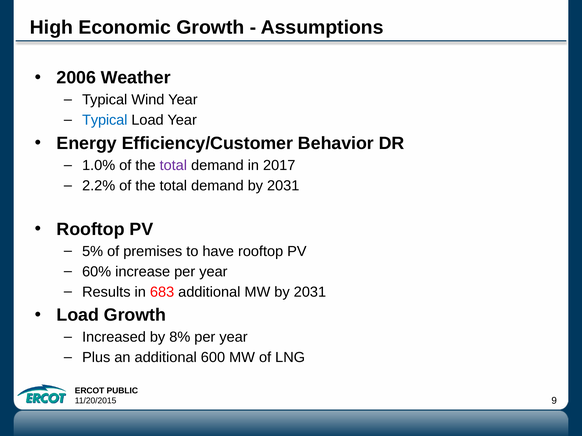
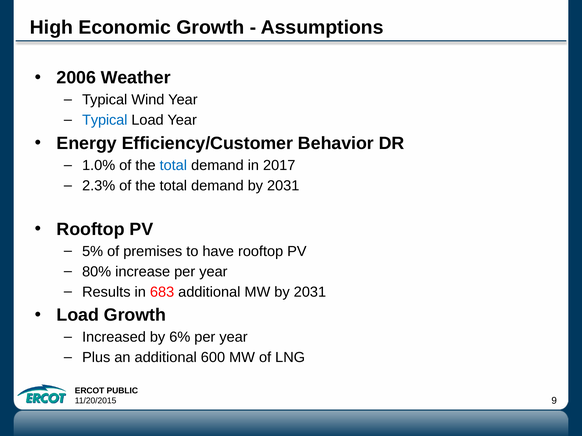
total at (173, 166) colour: purple -> blue
2.2%: 2.2% -> 2.3%
60%: 60% -> 80%
8%: 8% -> 6%
